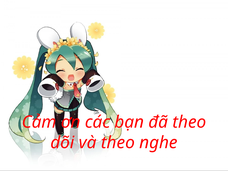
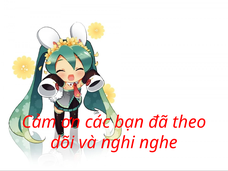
và theo: theo -> nghi
